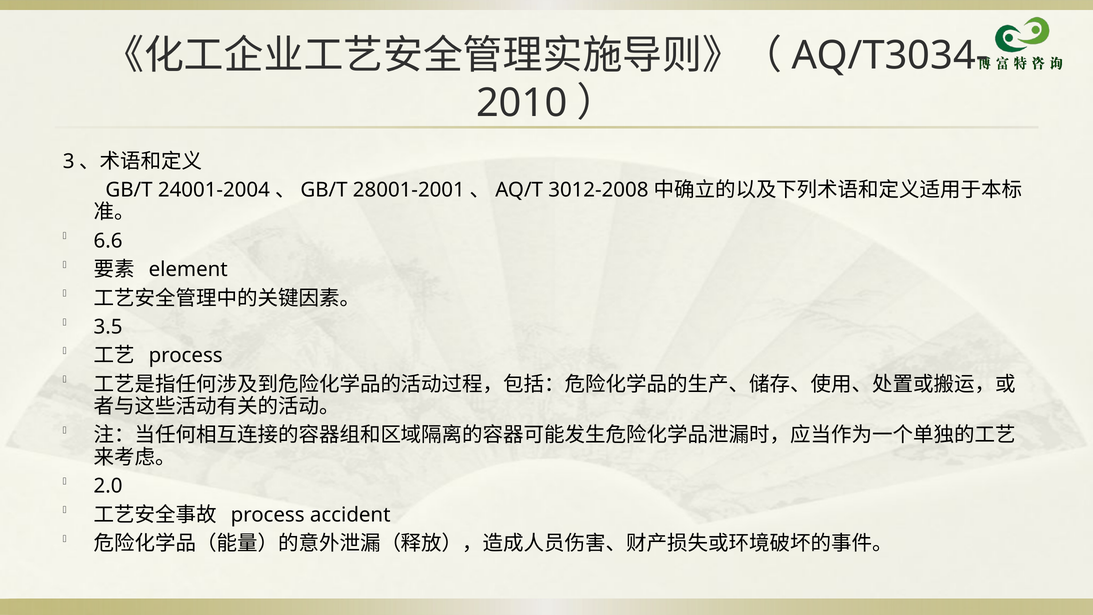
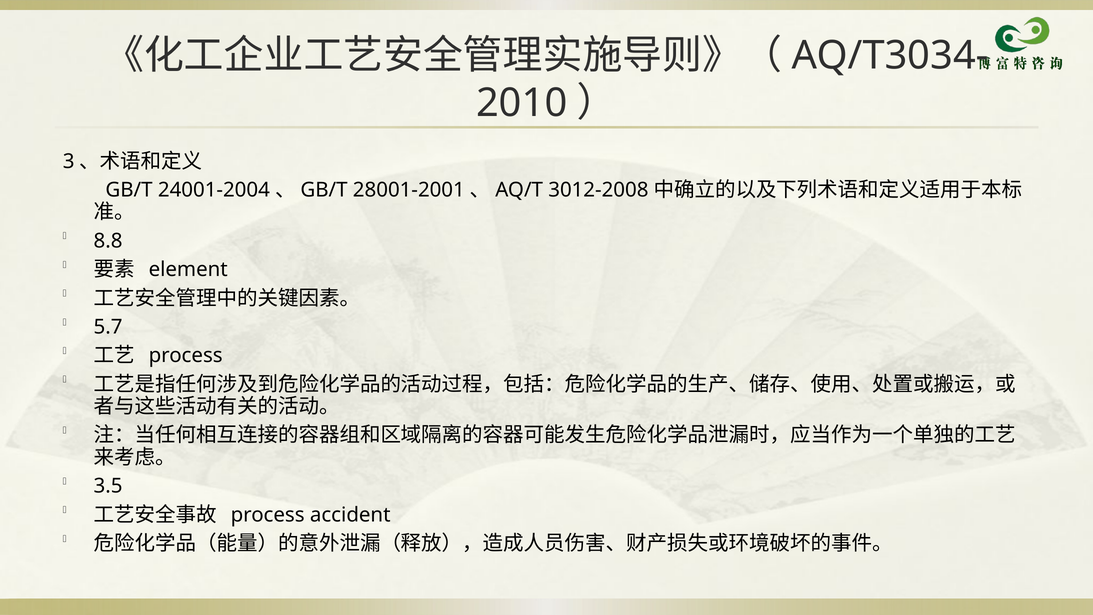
6.6: 6.6 -> 8.8
3.5: 3.5 -> 5.7
2.0: 2.0 -> 3.5
